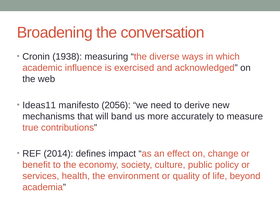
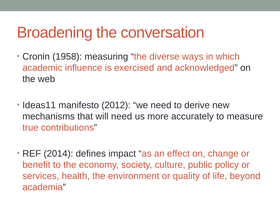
1938: 1938 -> 1958
2056: 2056 -> 2012
will band: band -> need
